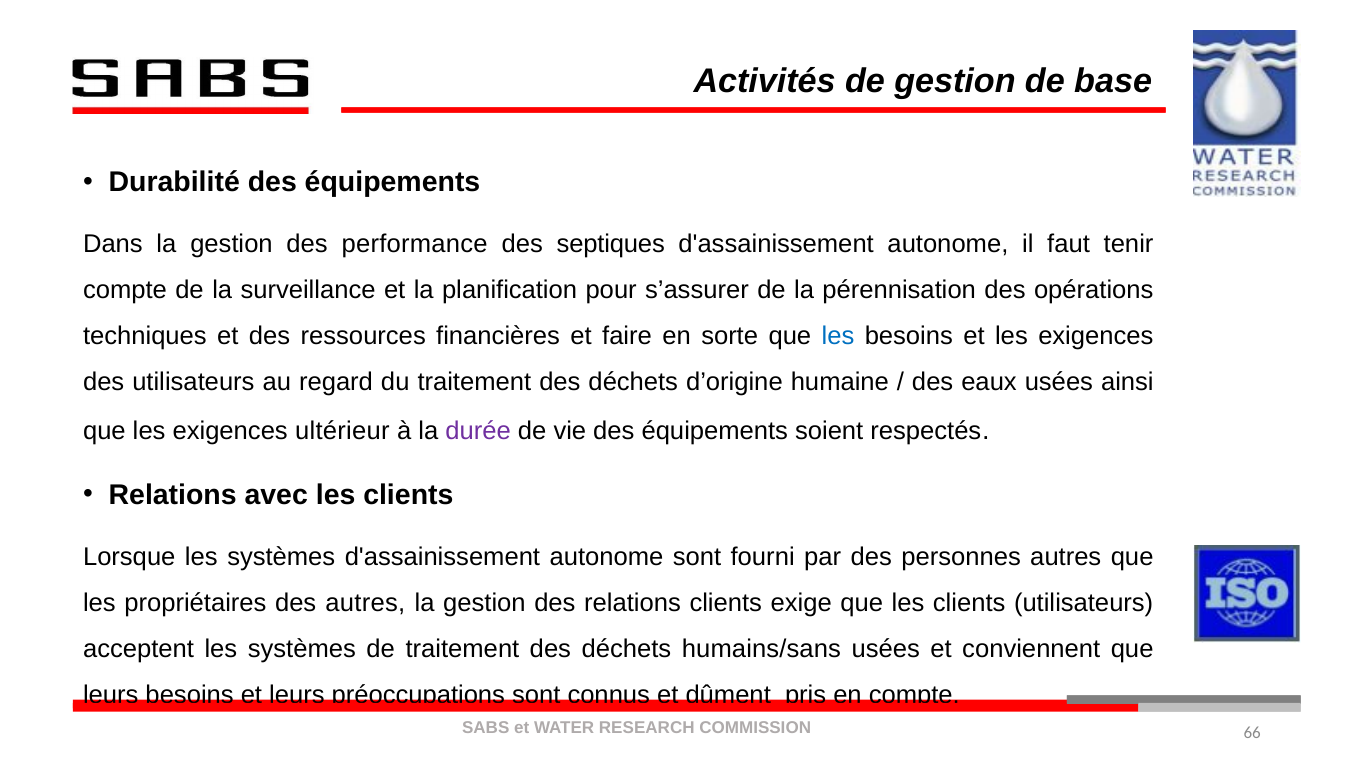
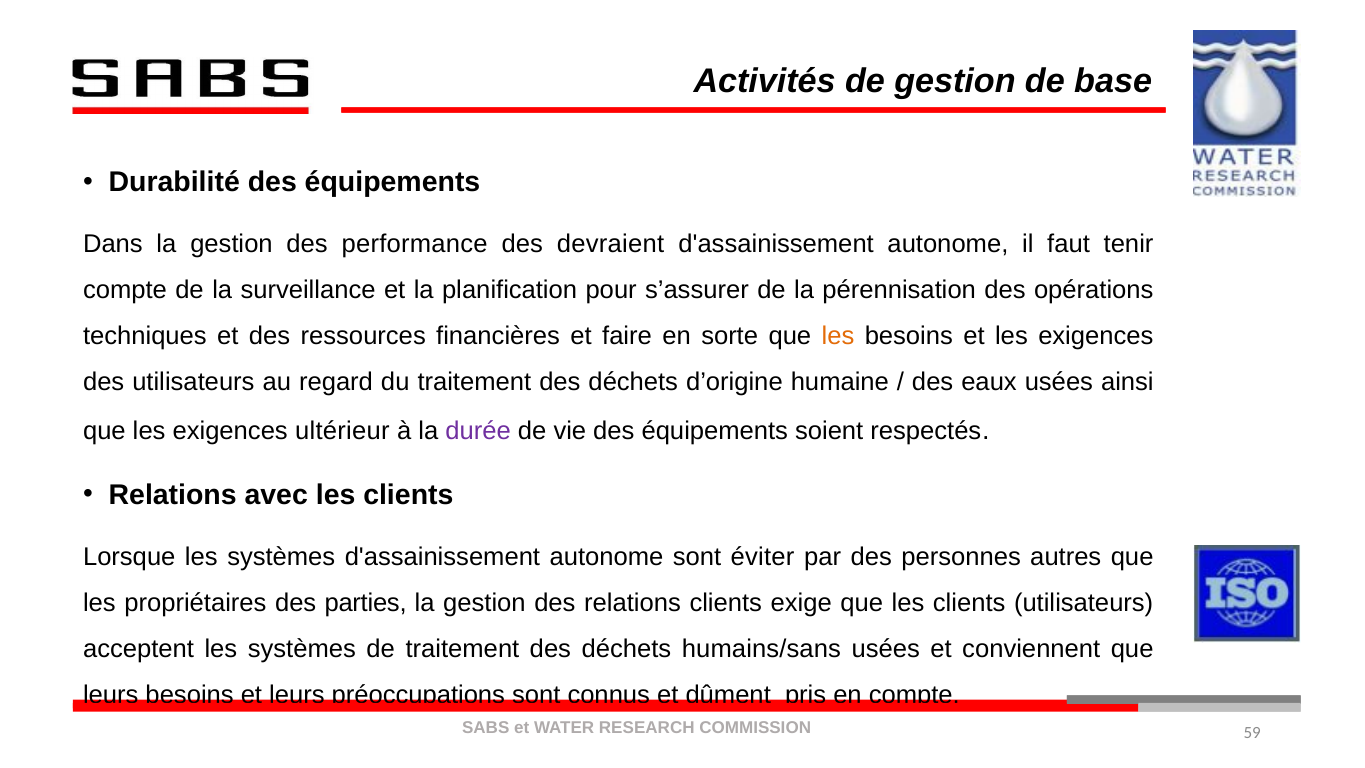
septiques: septiques -> devraient
les at (838, 336) colour: blue -> orange
fourni: fourni -> éviter
des autres: autres -> parties
66: 66 -> 59
